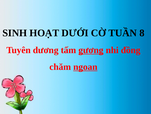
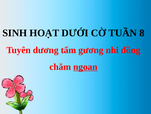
gương underline: present -> none
